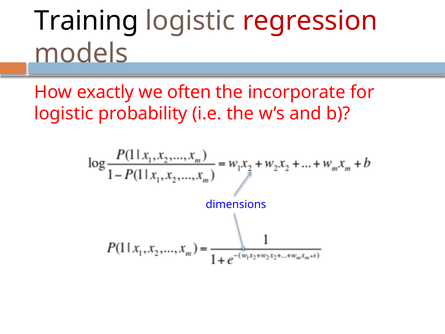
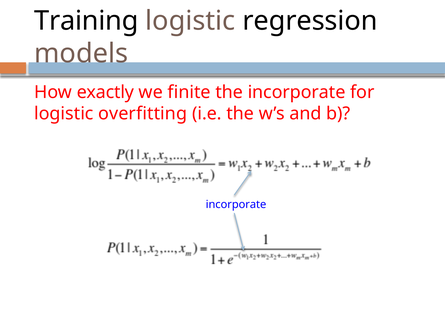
regression colour: red -> black
often: often -> finite
probability: probability -> overfitting
dimensions at (236, 204): dimensions -> incorporate
